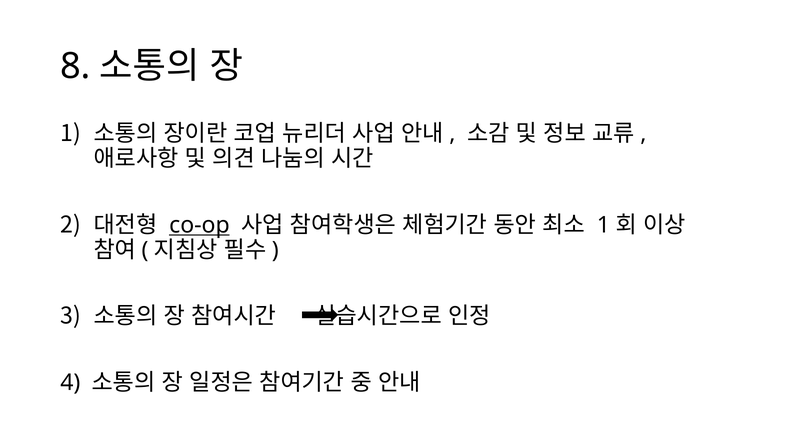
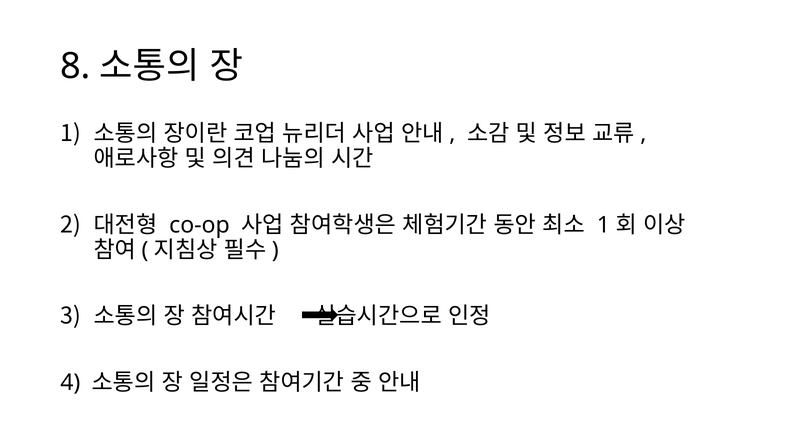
co-op underline: present -> none
